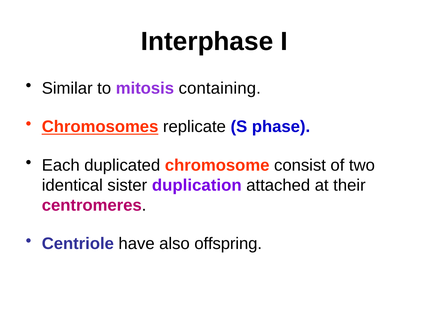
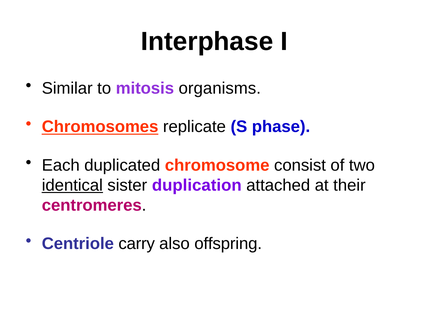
containing: containing -> organisms
identical underline: none -> present
have: have -> carry
